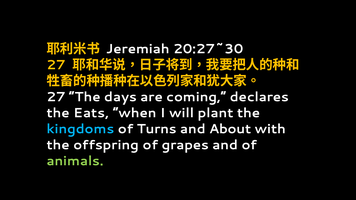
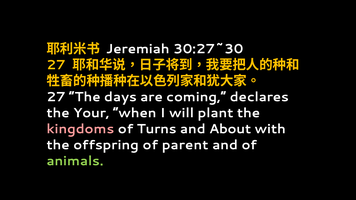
20:27~30: 20:27~30 -> 30:27~30
Eats: Eats -> Your
kingdoms colour: light blue -> pink
grapes: grapes -> parent
